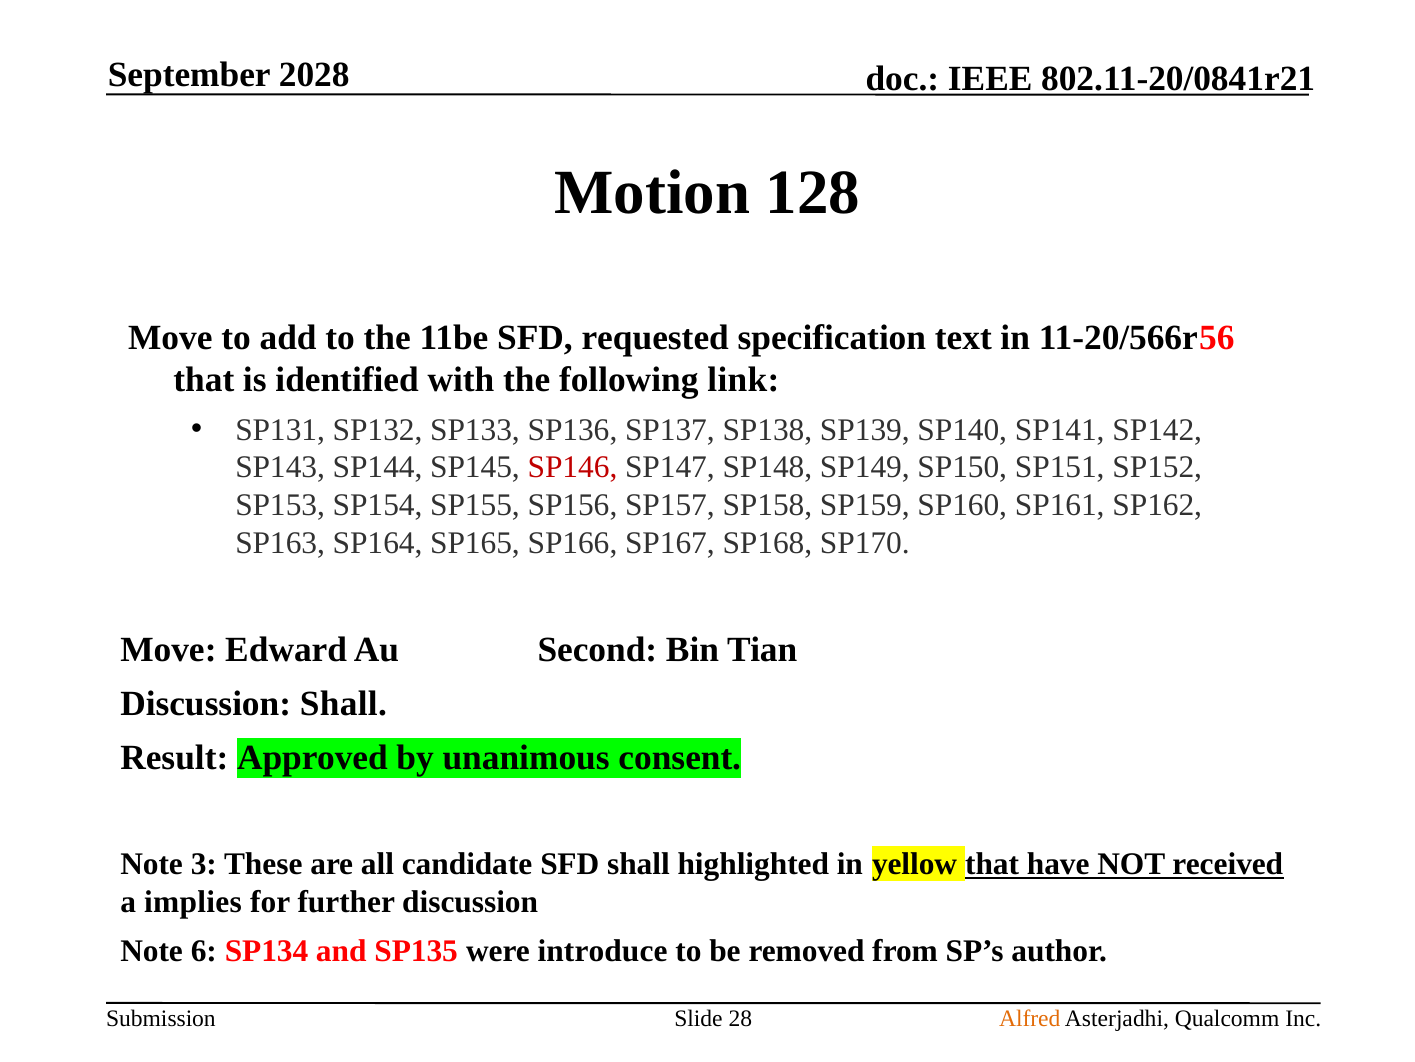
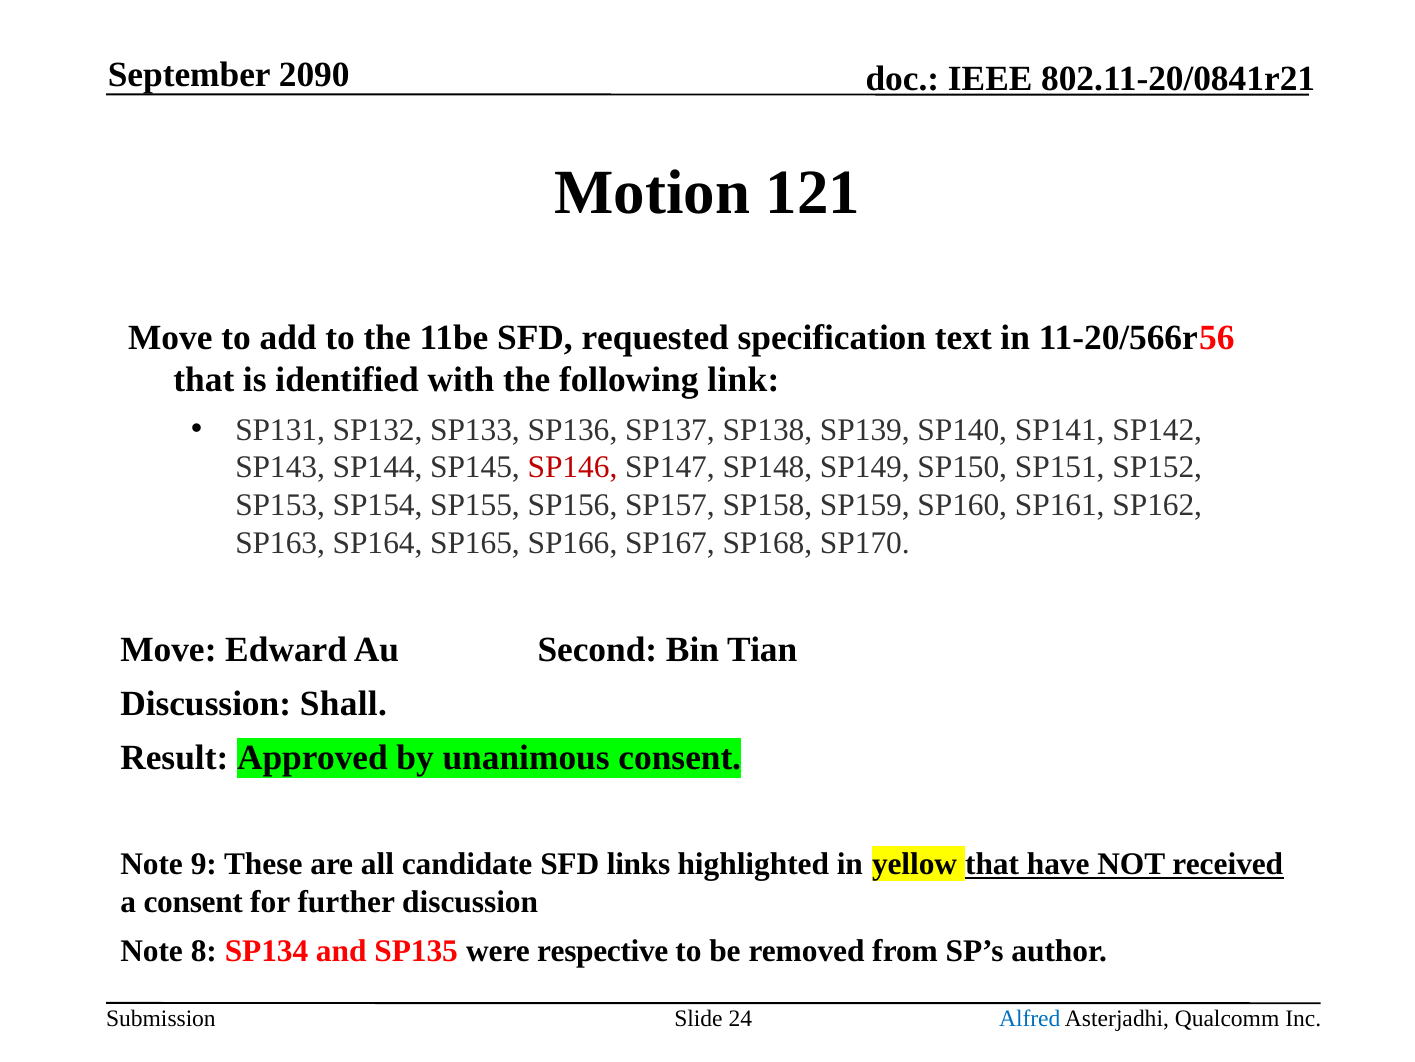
2028: 2028 -> 2090
128: 128 -> 121
3: 3 -> 9
SFD shall: shall -> links
a implies: implies -> consent
6: 6 -> 8
introduce: introduce -> respective
28: 28 -> 24
Alfred colour: orange -> blue
